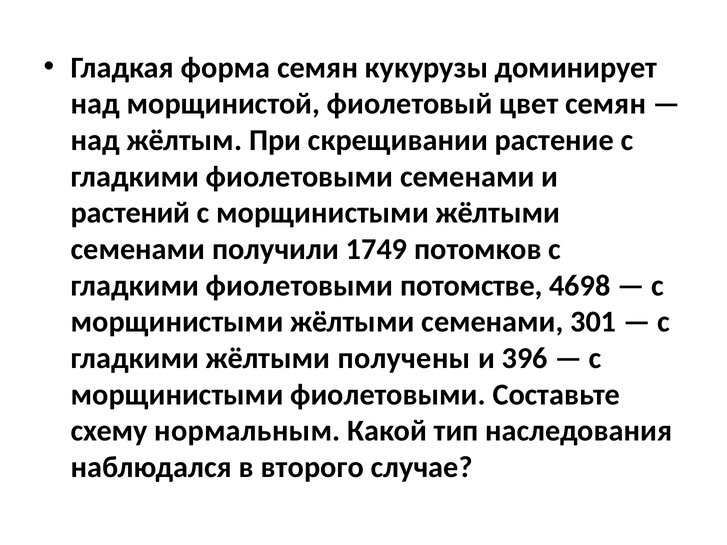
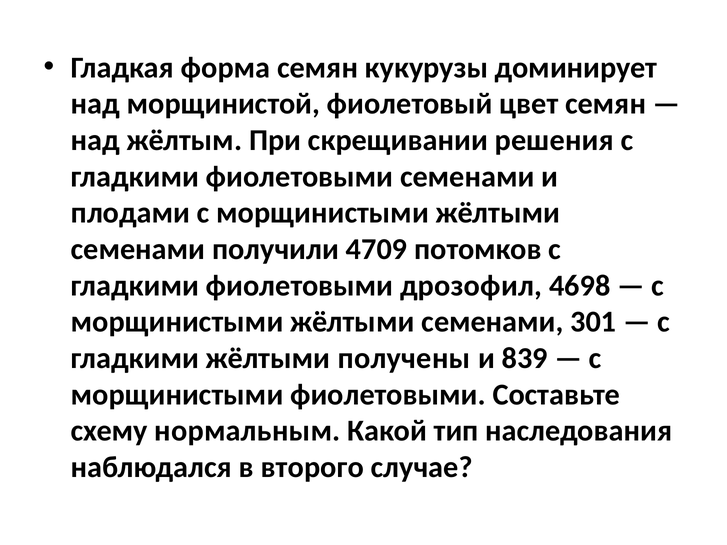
растение: растение -> решения
растений: растений -> плодами
1749: 1749 -> 4709
потомстве: потомстве -> дрозофил
396: 396 -> 839
